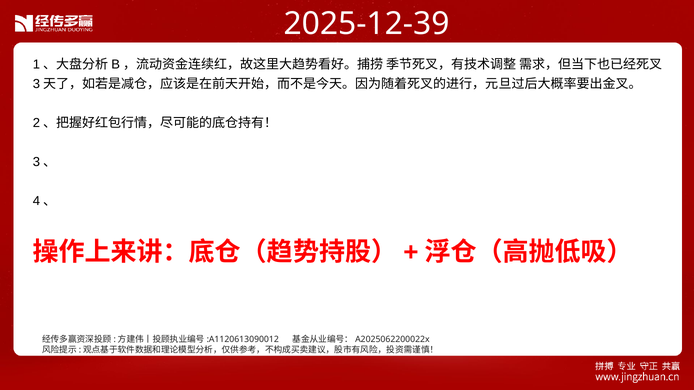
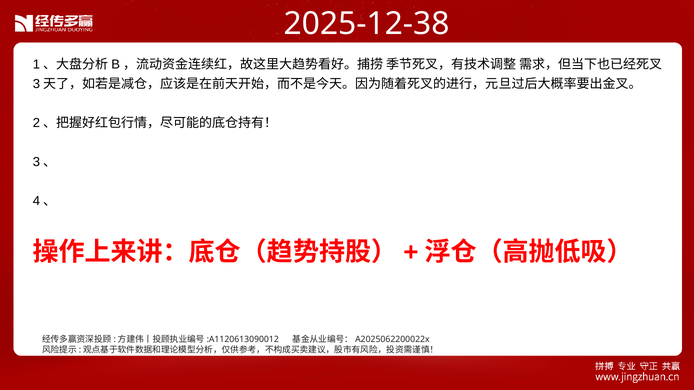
2025-12-39: 2025-12-39 -> 2025-12-38
